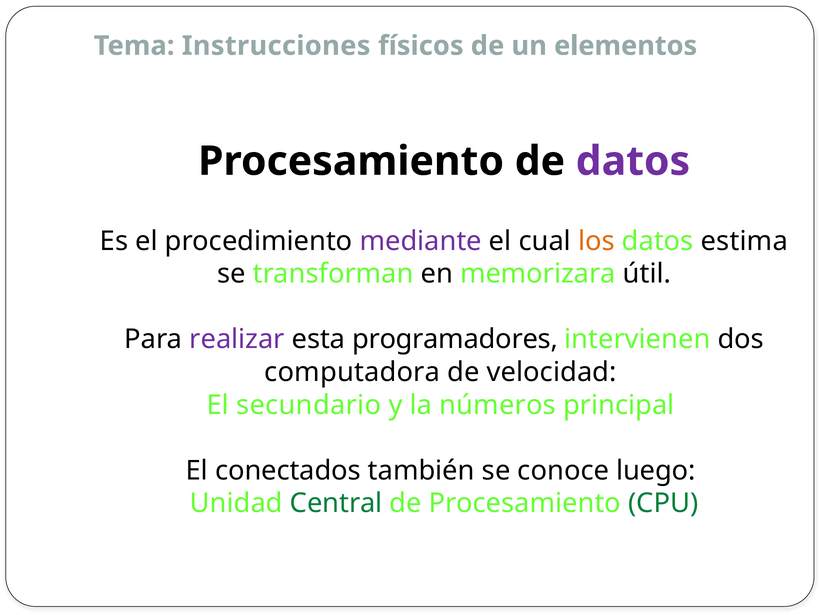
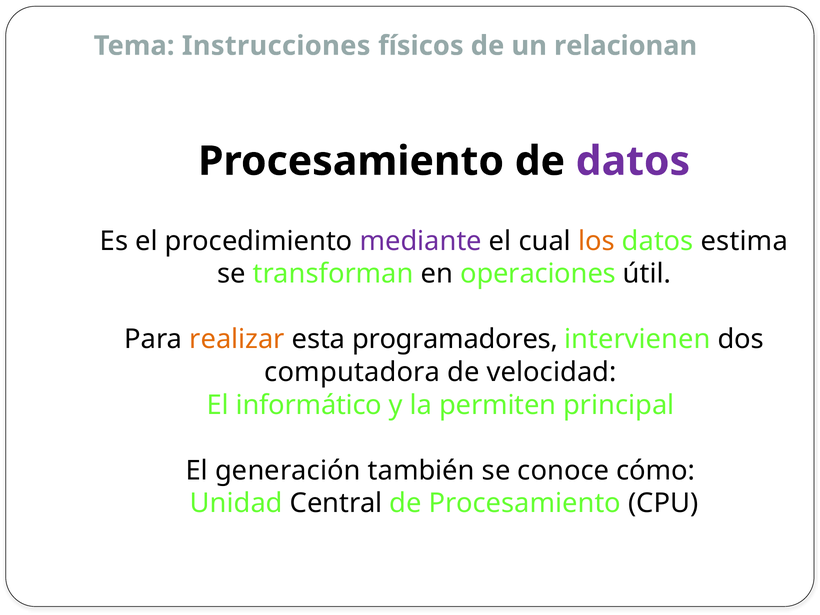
elementos: elementos -> relacionan
memorizara: memorizara -> operaciones
realizar colour: purple -> orange
secundario: secundario -> informático
números: números -> permiten
conectados: conectados -> generación
luego: luego -> cómo
Central colour: green -> black
CPU colour: green -> black
